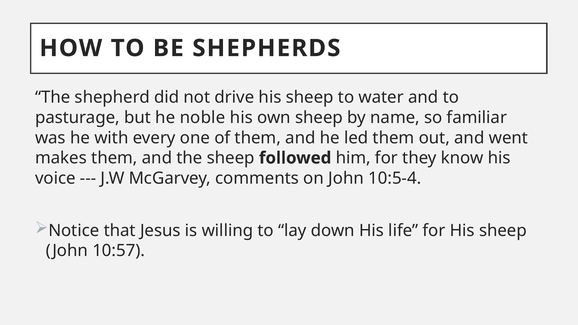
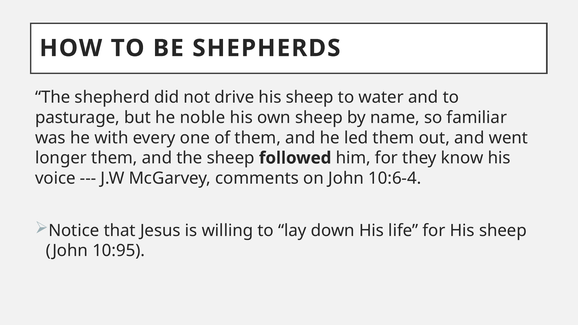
makes: makes -> longer
10:5-4: 10:5-4 -> 10:6-4
10:57: 10:57 -> 10:95
